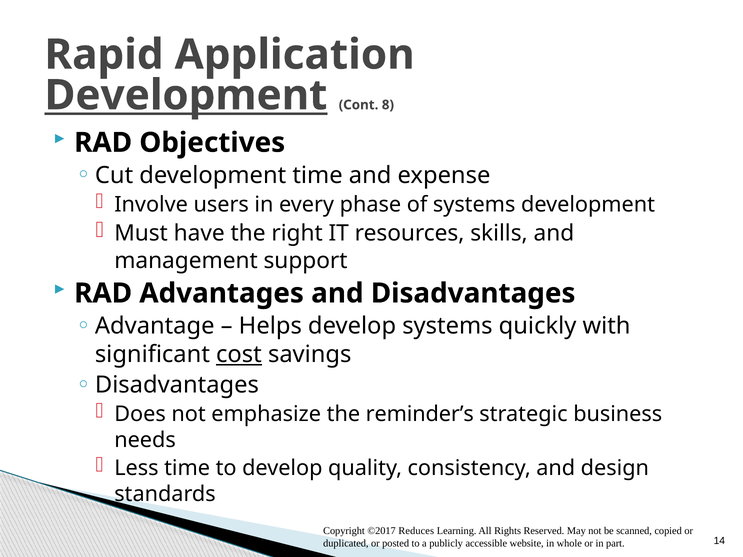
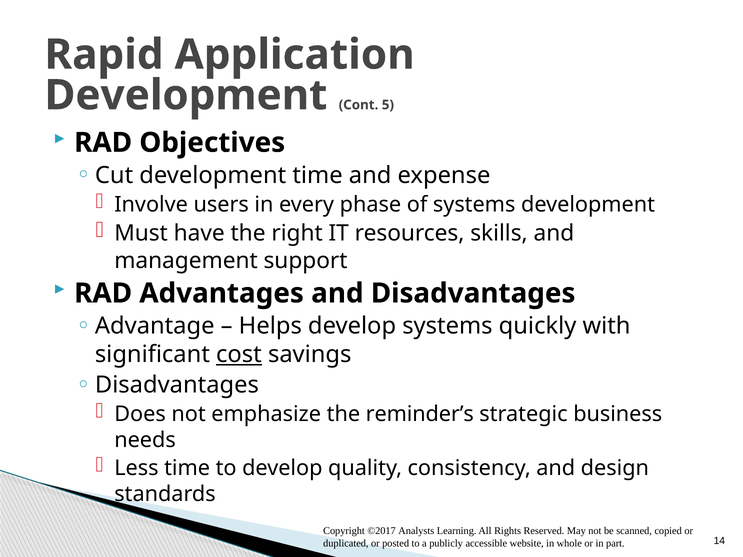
Development at (186, 95) underline: present -> none
8: 8 -> 5
Reduces: Reduces -> Analysts
